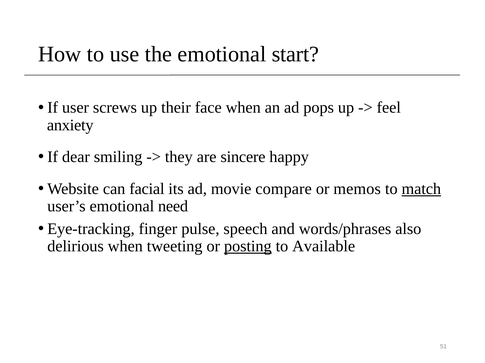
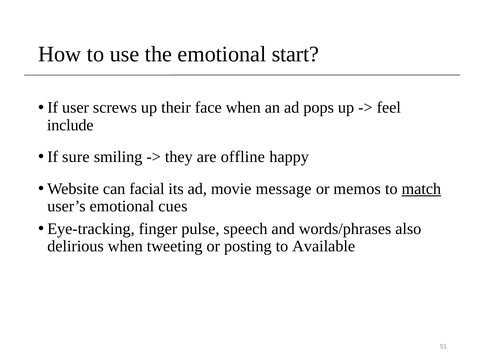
anxiety: anxiety -> include
dear: dear -> sure
sincere: sincere -> offline
compare: compare -> message
need: need -> cues
posting underline: present -> none
